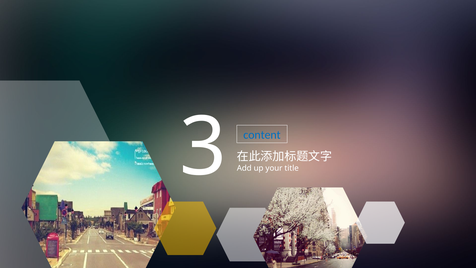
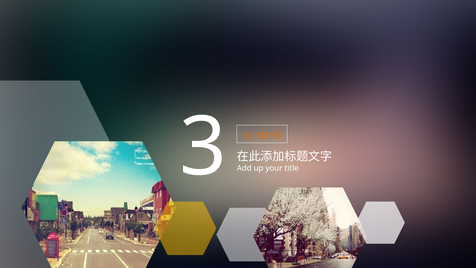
content colour: blue -> orange
